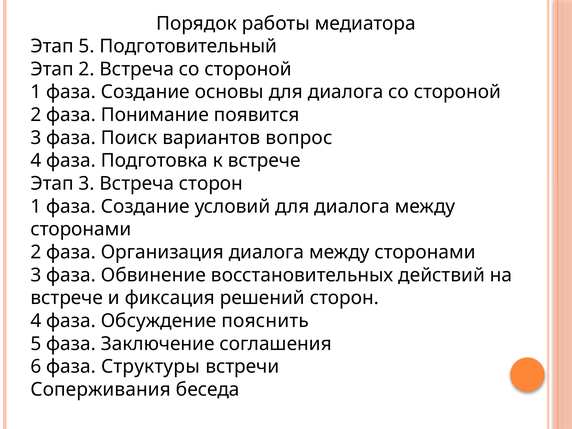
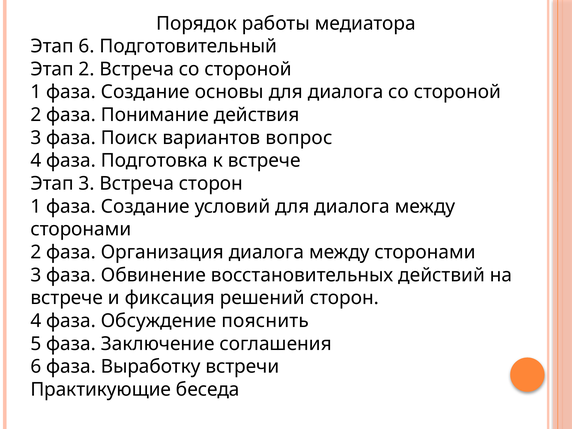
Этап 5: 5 -> 6
появится: появится -> действия
Структуры: Структуры -> Выработку
Соперживания: Соперживания -> Практикующие
